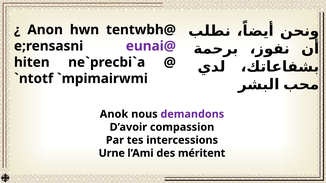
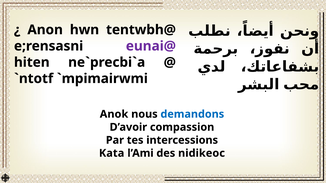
demandons colour: purple -> blue
Urne: Urne -> Kata
méritent: méritent -> nidikeoc
